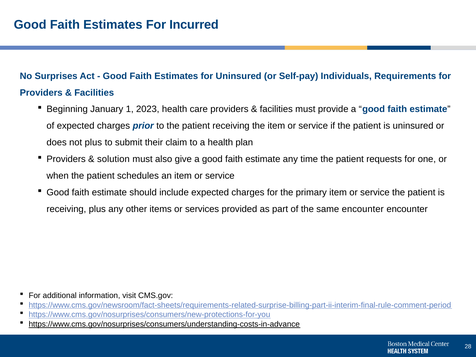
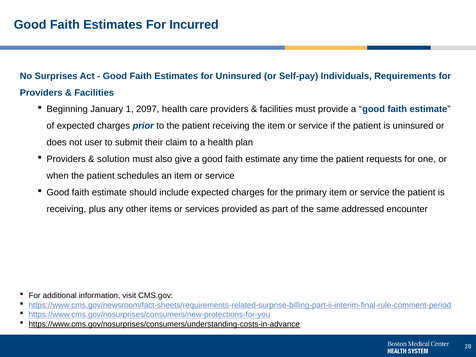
2023: 2023 -> 2097
not plus: plus -> user
same encounter: encounter -> addressed
